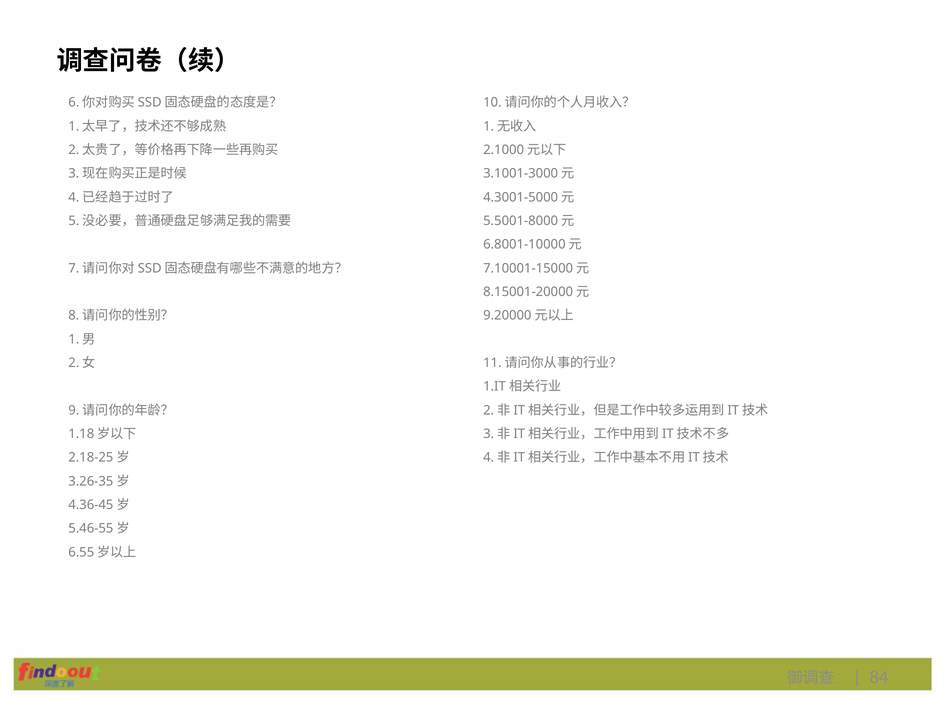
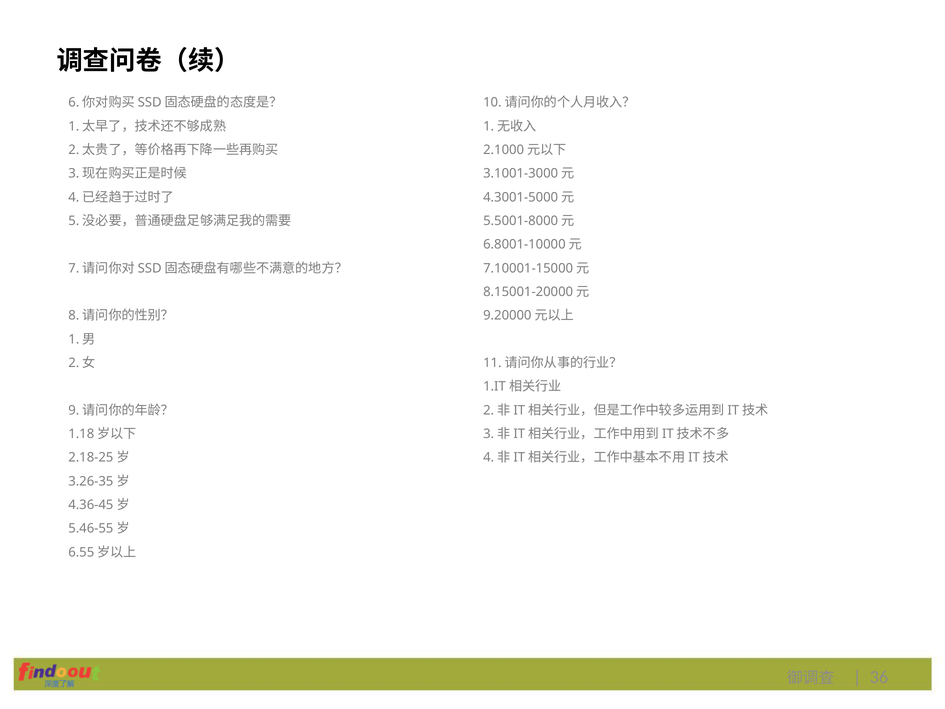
84: 84 -> 36
